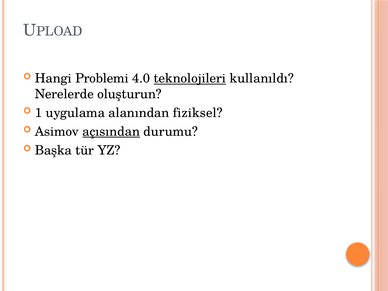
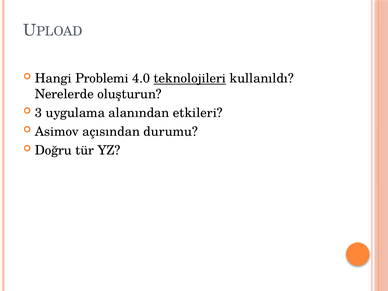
1: 1 -> 3
fiziksel: fiziksel -> etkileri
açısından underline: present -> none
Başka: Başka -> Doğru
